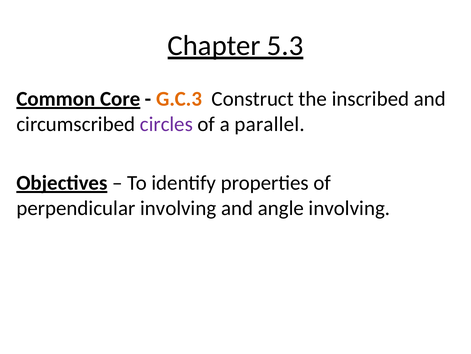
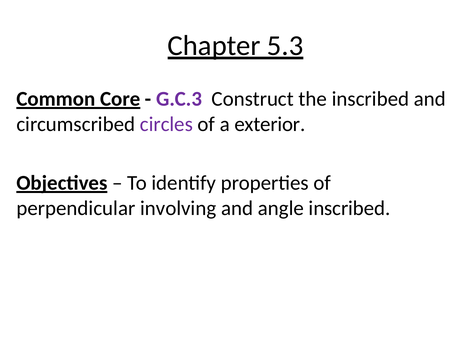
G.C.3 colour: orange -> purple
parallel: parallel -> exterior
angle involving: involving -> inscribed
